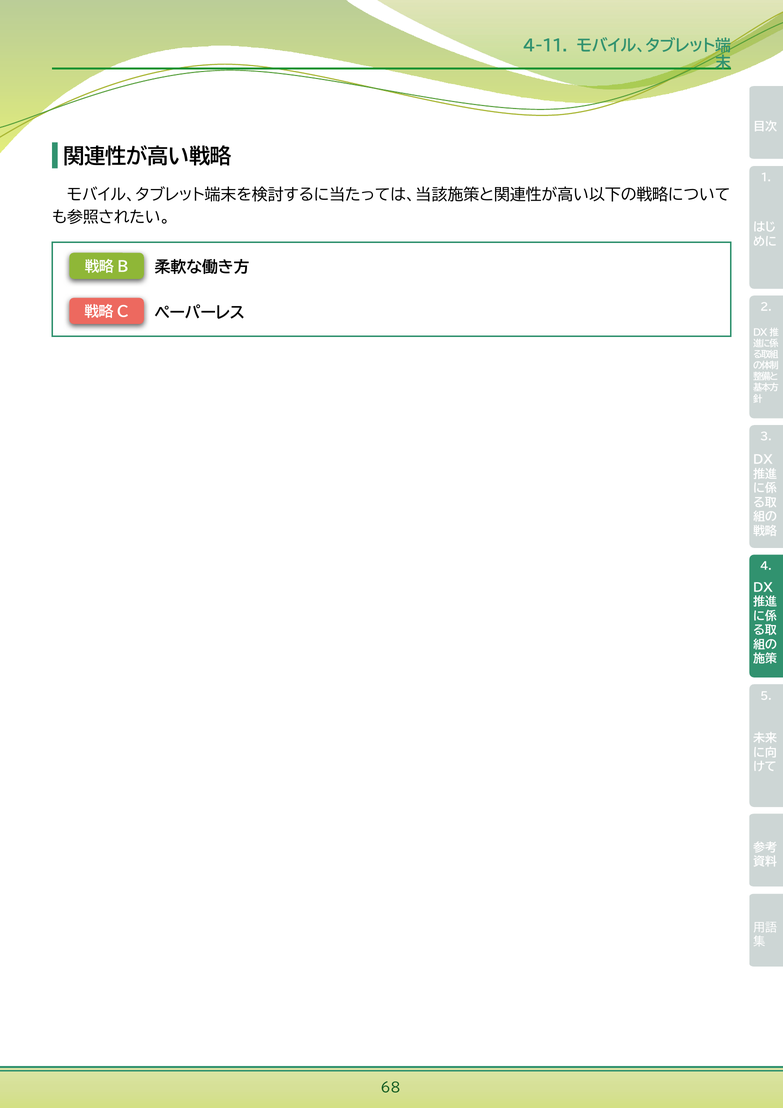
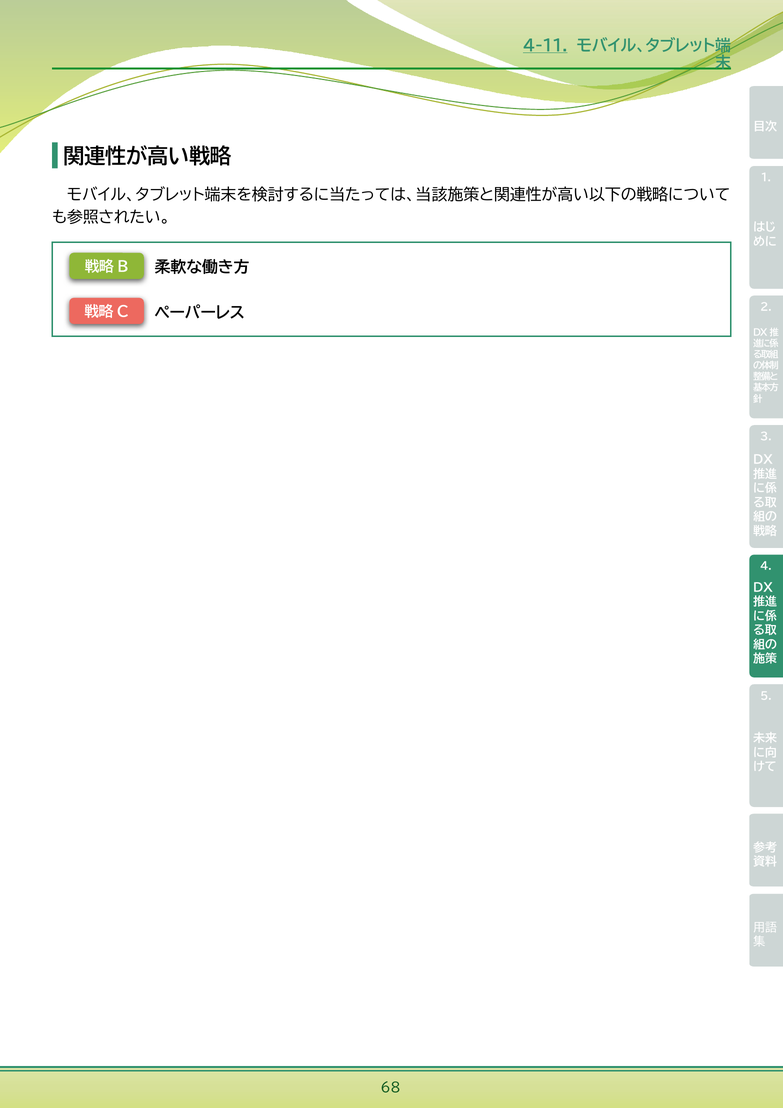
4-11 underline: none -> present
